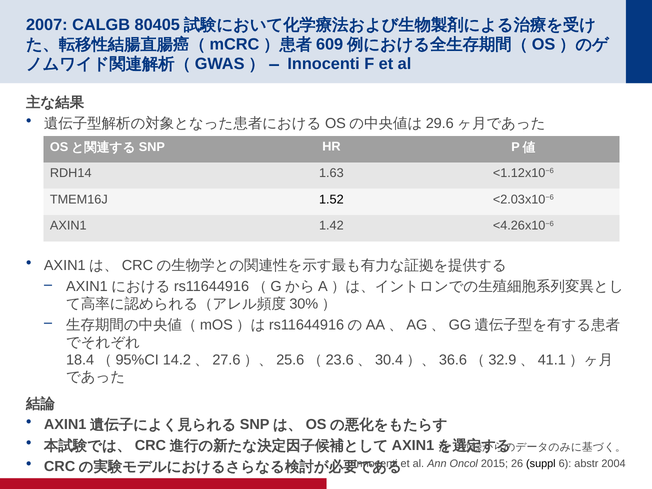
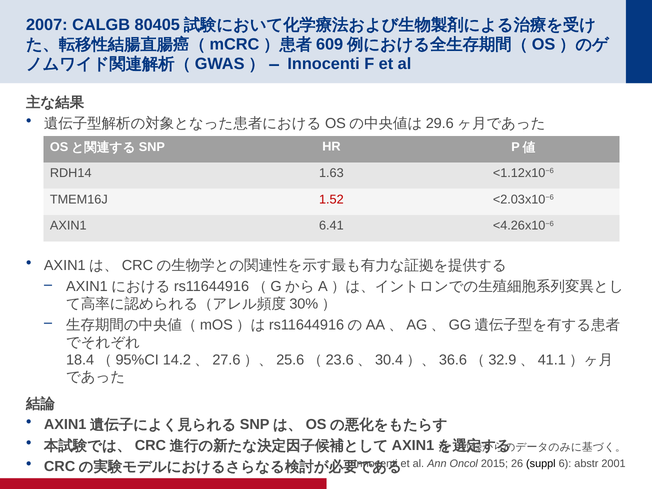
1.52 colour: black -> red
1.42: 1.42 -> 6.41
2004: 2004 -> 2001
